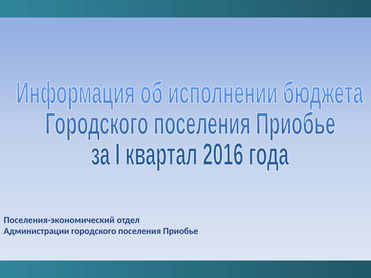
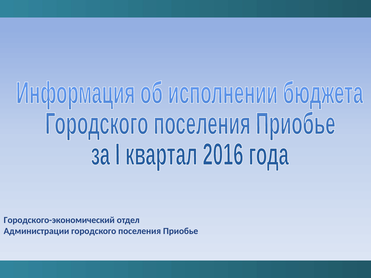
Поселения-экономический: Поселения-экономический -> Городского-экономический
